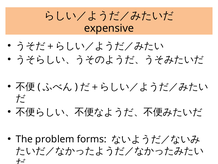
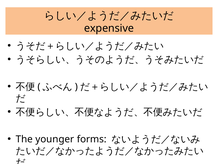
problem: problem -> younger
